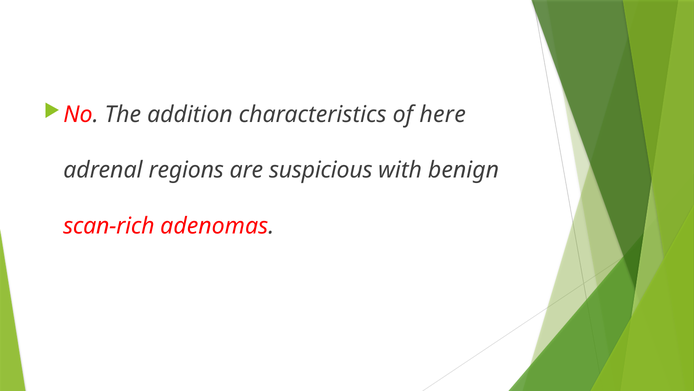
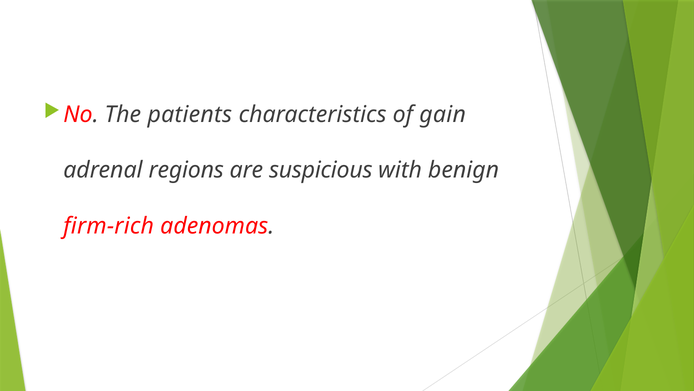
addition: addition -> patients
here: here -> gain
scan-rich: scan-rich -> firm-rich
